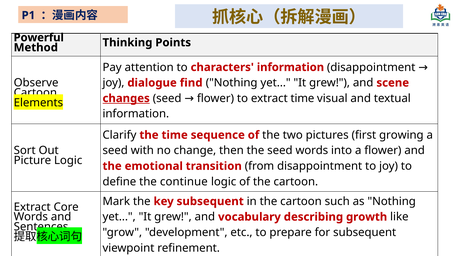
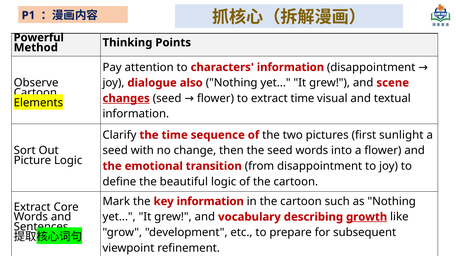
find: find -> also
growing: growing -> sunlight
continue: continue -> beautiful
key subsequent: subsequent -> information
growth underline: none -> present
